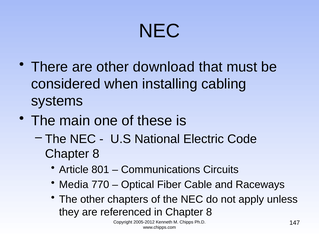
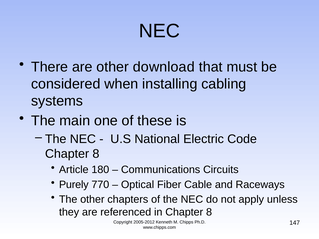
801: 801 -> 180
Media: Media -> Purely
